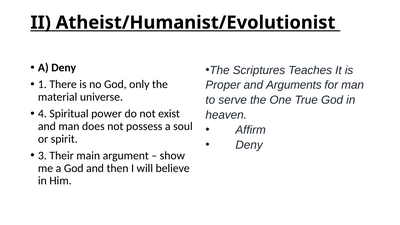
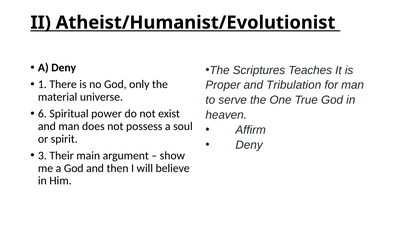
Arguments: Arguments -> Tribulation
4: 4 -> 6
